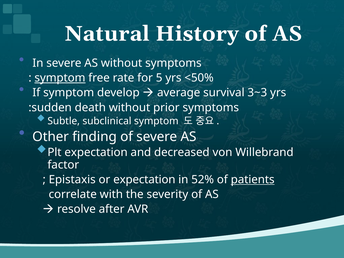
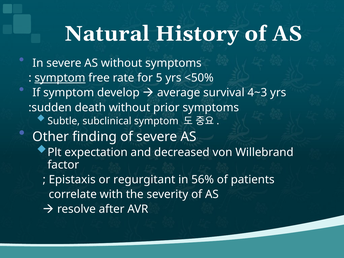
3~3: 3~3 -> 4~3
or expectation: expectation -> regurgitant
52%: 52% -> 56%
patients underline: present -> none
